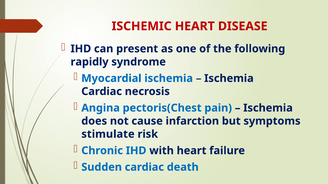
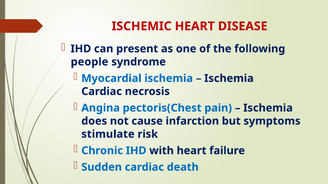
rapidly: rapidly -> people
